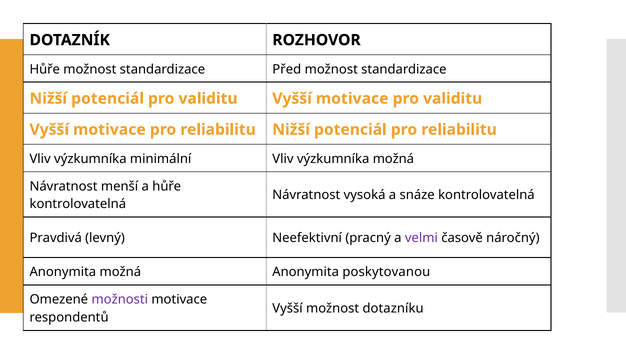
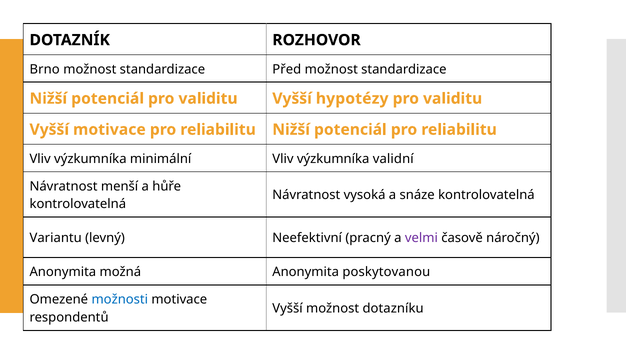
Hůře at (45, 69): Hůře -> Brno
motivace at (352, 99): motivace -> hypotézy
výzkumníka možná: možná -> validní
Pravdivá: Pravdivá -> Variantu
možnosti colour: purple -> blue
